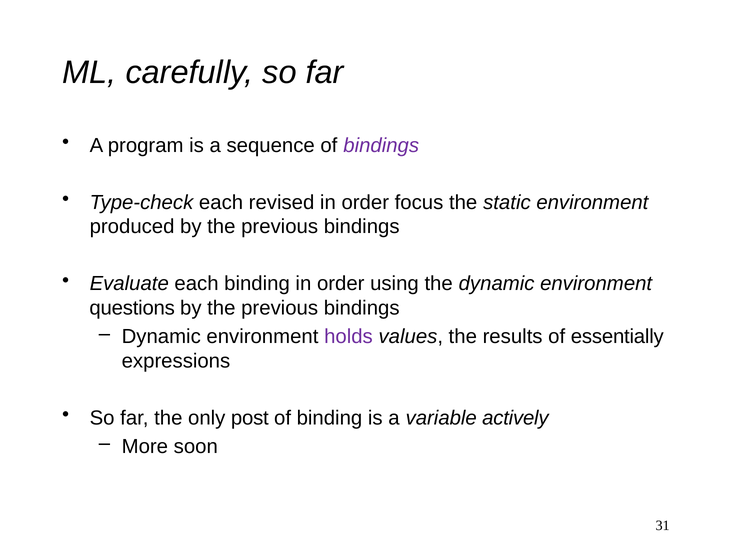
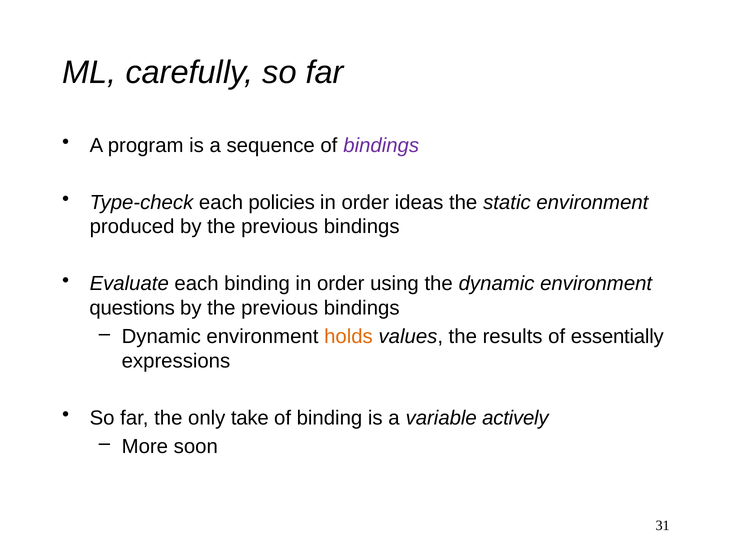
revised: revised -> policies
focus: focus -> ideas
holds colour: purple -> orange
post: post -> take
